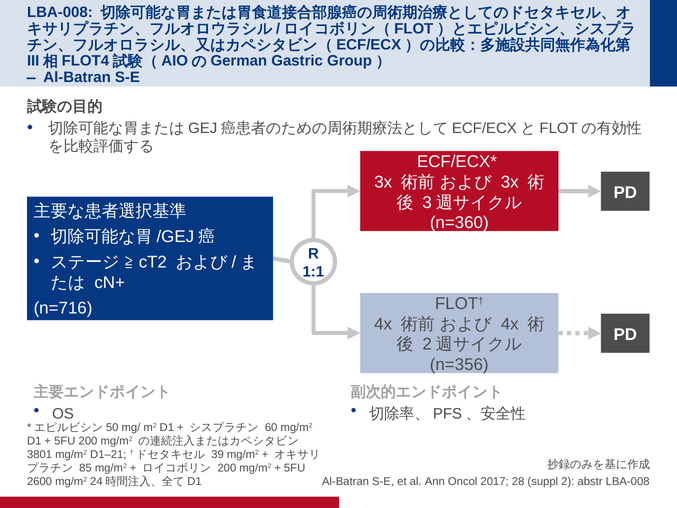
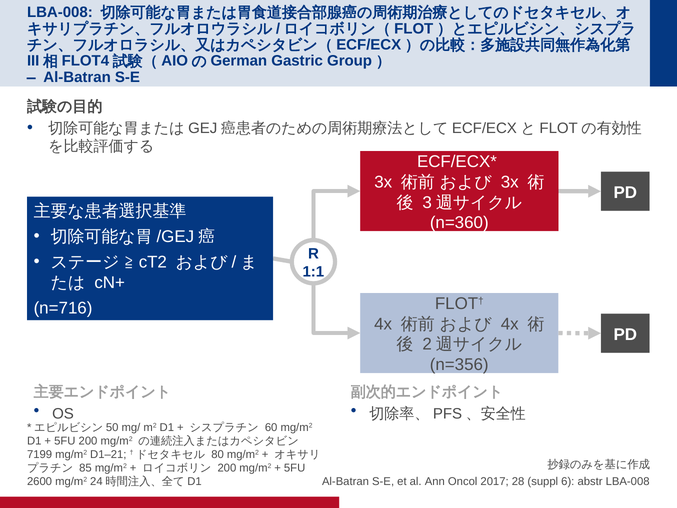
3801: 3801 -> 7199
39: 39 -> 80
2: 2 -> 6
